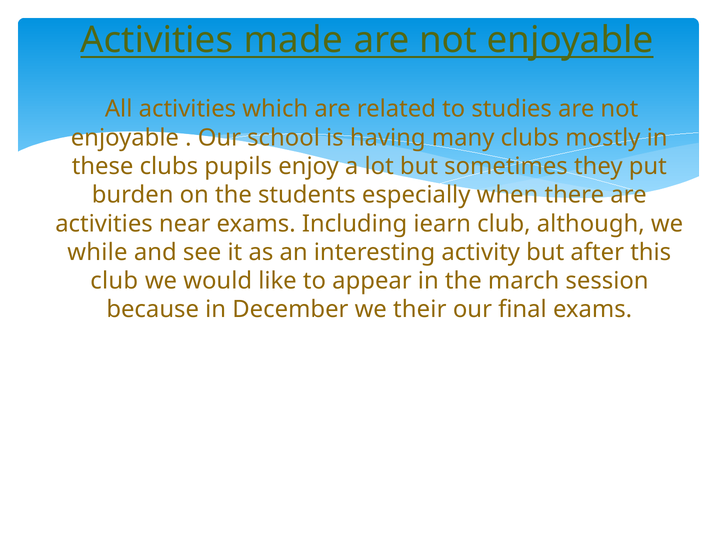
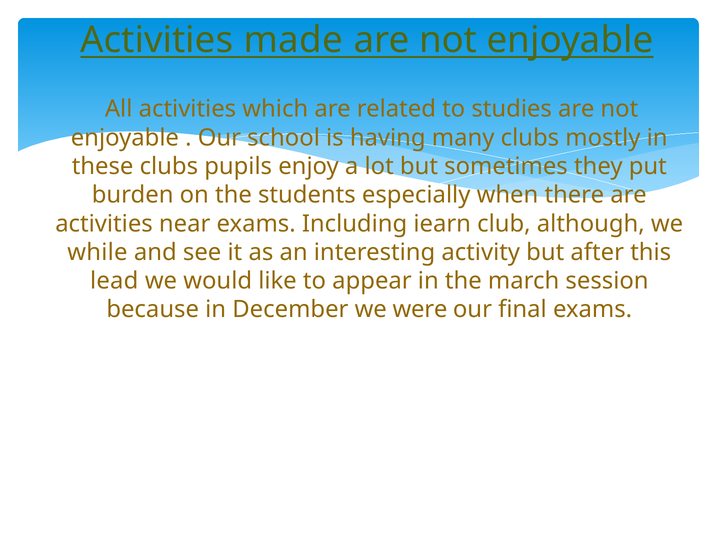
club at (114, 281): club -> lead
their: their -> were
